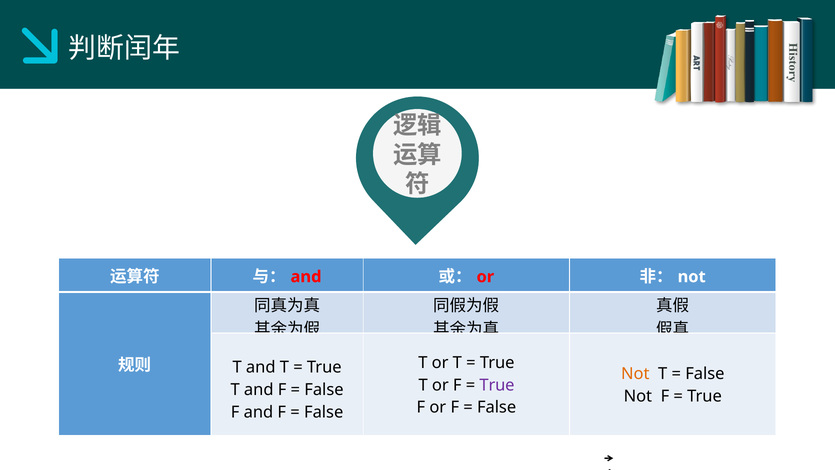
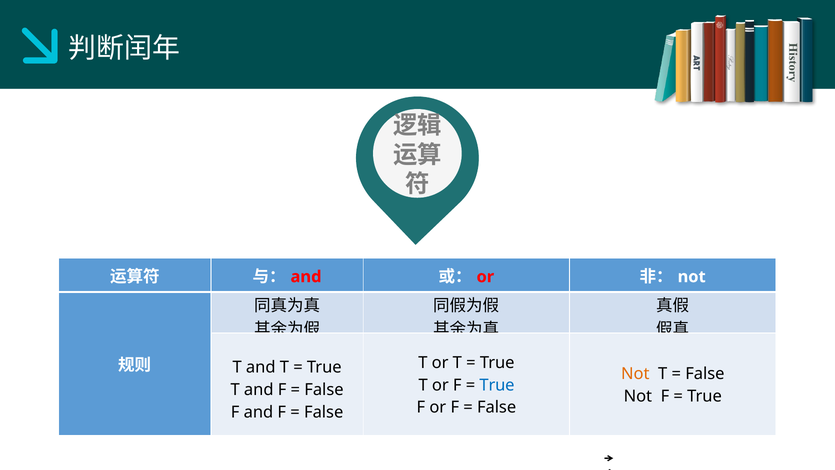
True at (497, 385) colour: purple -> blue
